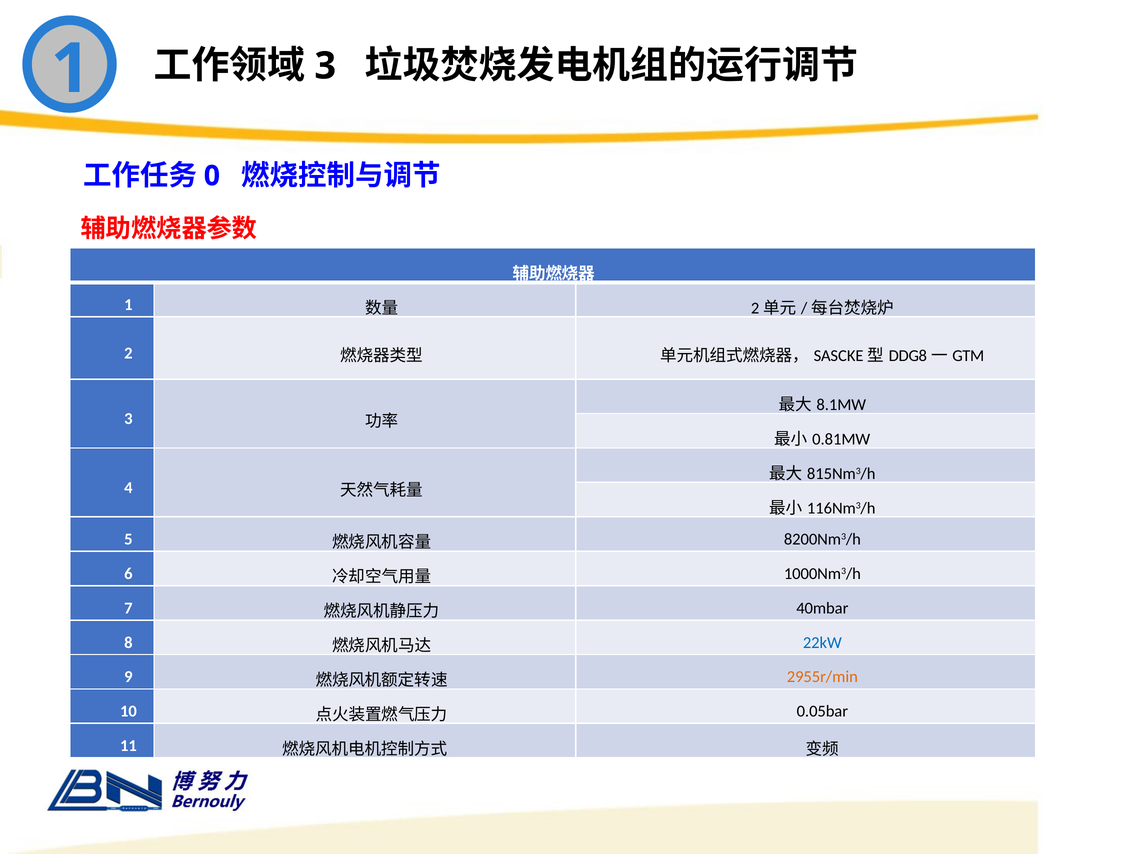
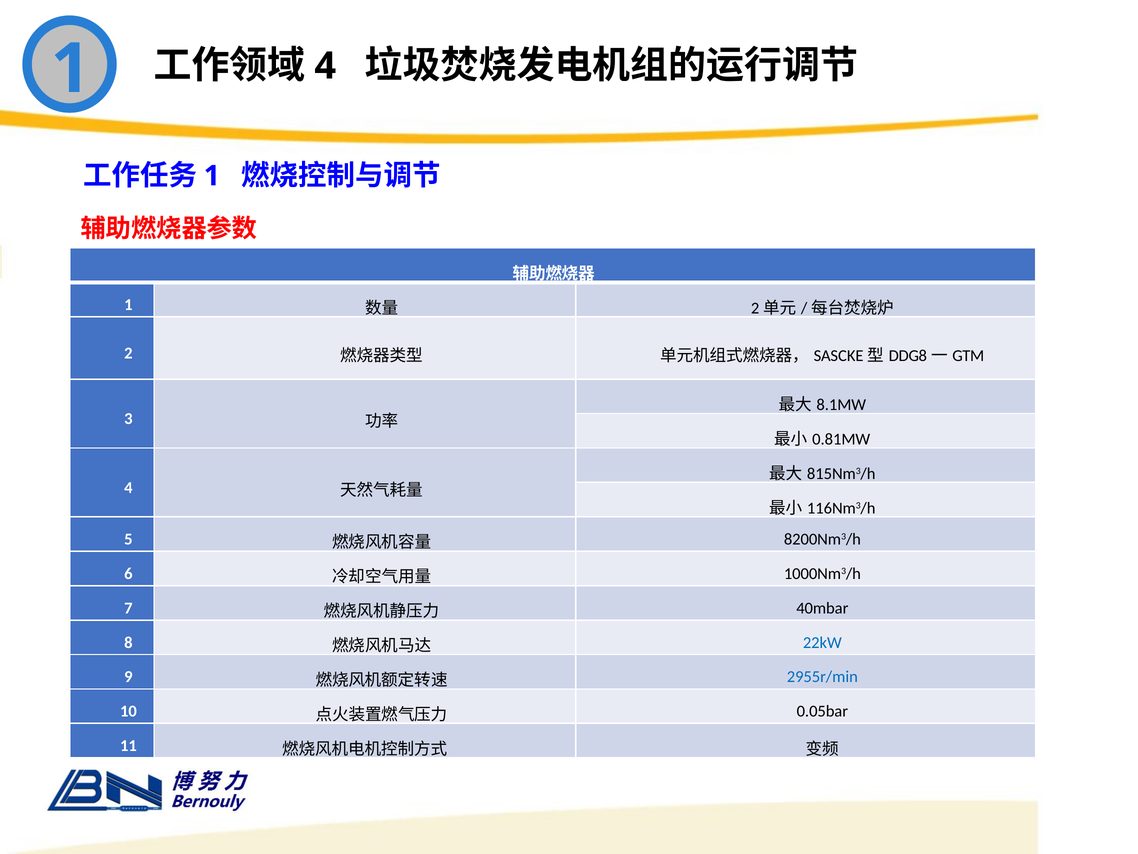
3 at (325, 66): 3 -> 4
0 at (212, 176): 0 -> 1
2955r/min colour: orange -> blue
